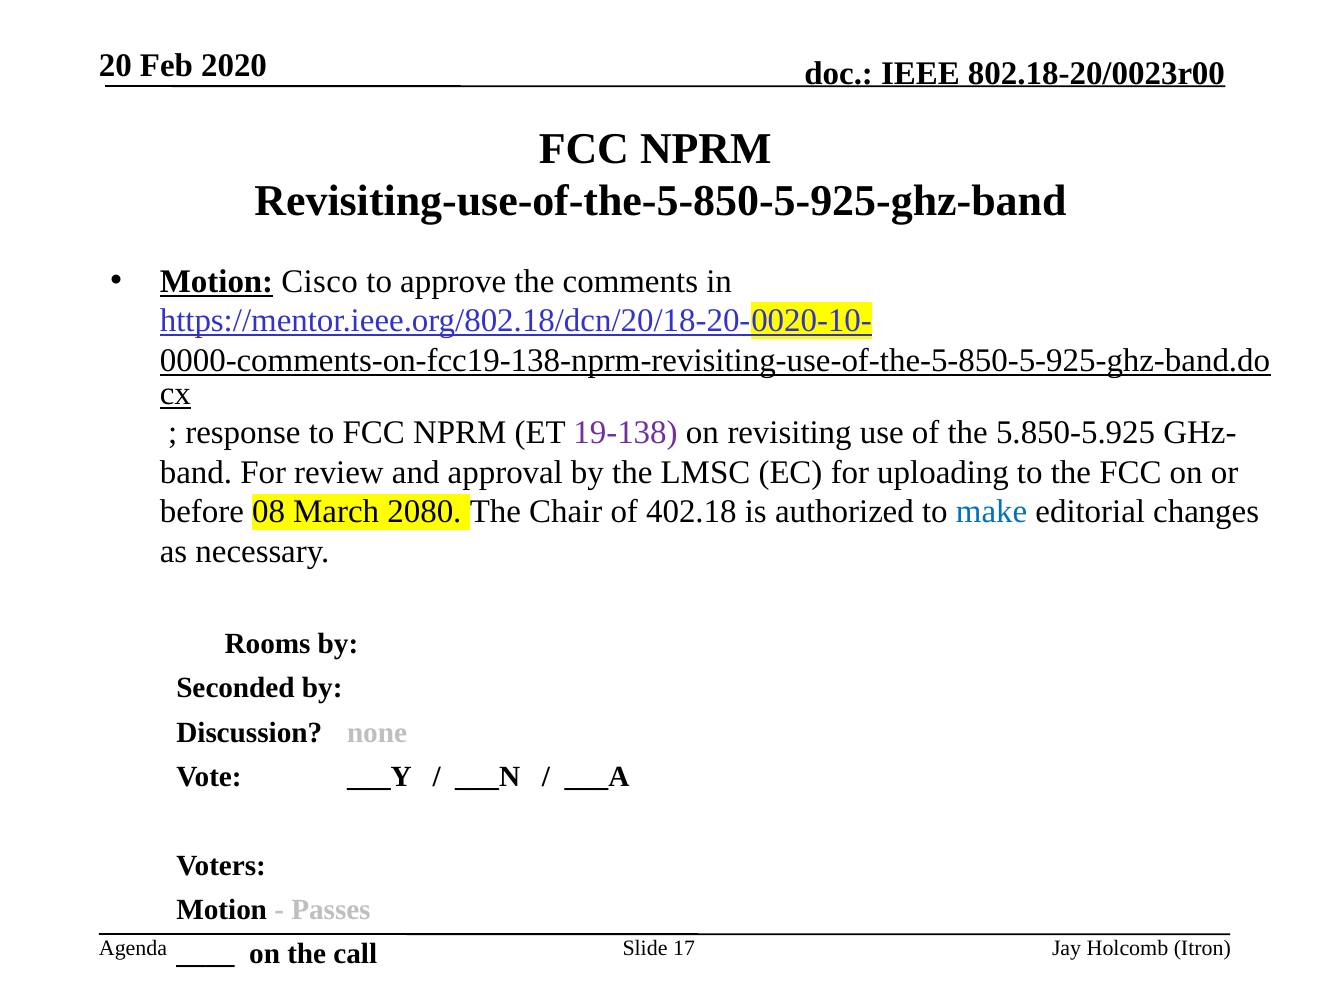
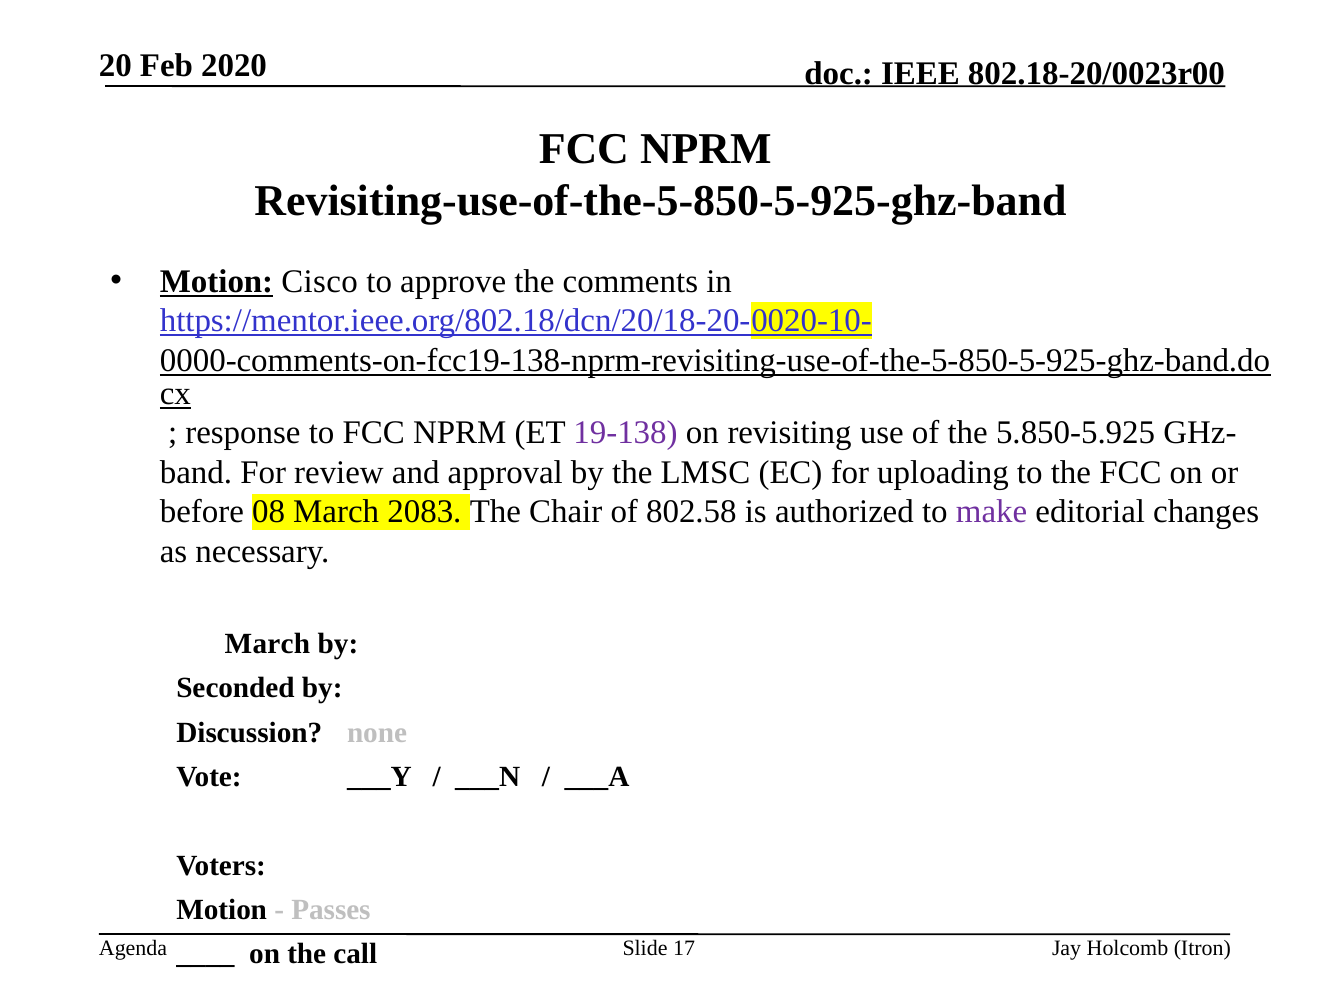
2080: 2080 -> 2083
402.18: 402.18 -> 802.58
make colour: blue -> purple
Rooms at (268, 644): Rooms -> March
